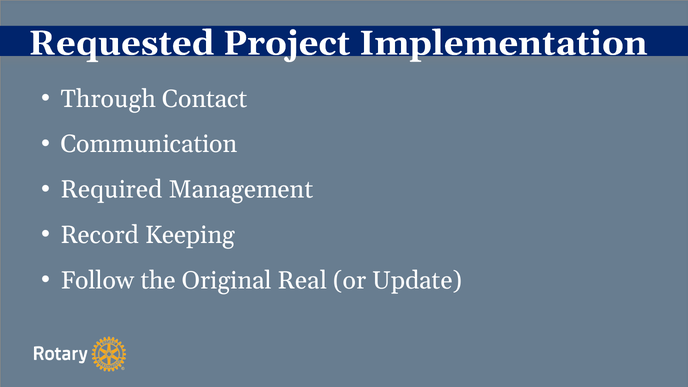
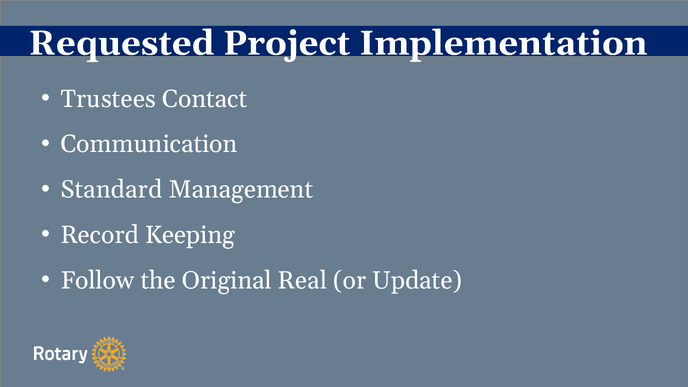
Through: Through -> Trustees
Required: Required -> Standard
